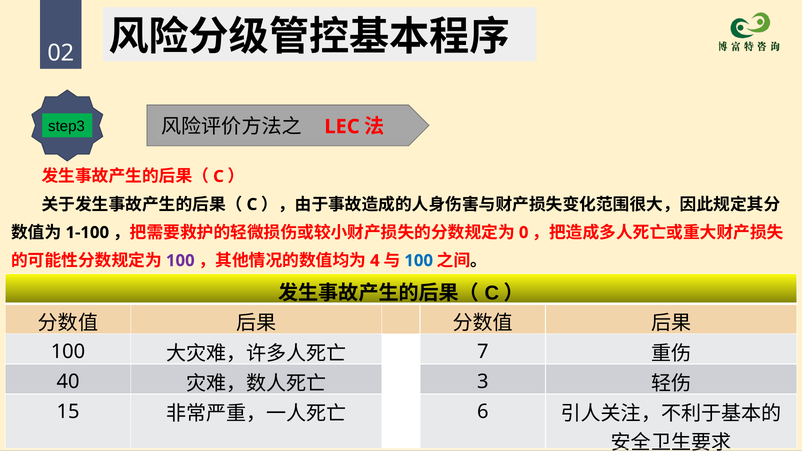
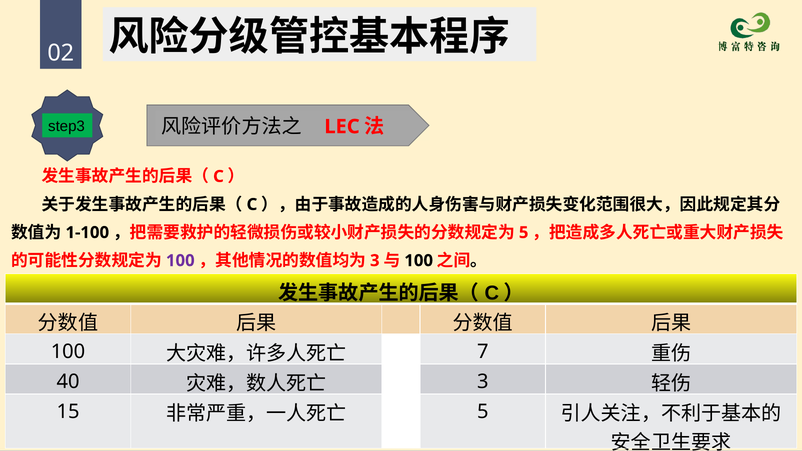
0 at (524, 233): 0 -> 5
4 at (375, 261): 4 -> 3
100 at (419, 261) colour: blue -> black
6 at (483, 412): 6 -> 5
